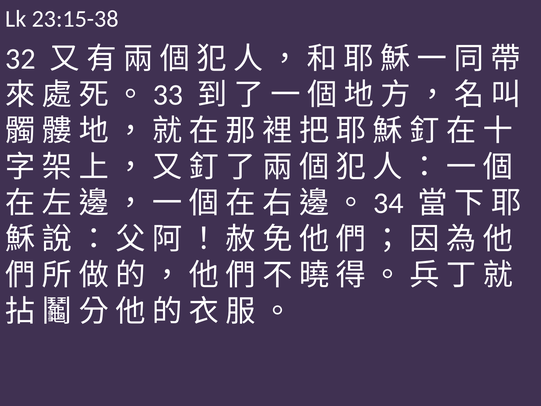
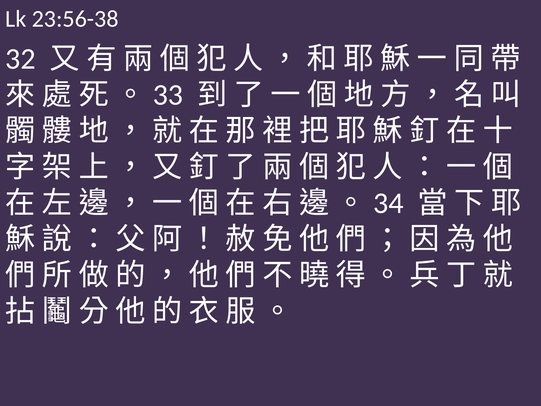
23:15-38: 23:15-38 -> 23:56-38
